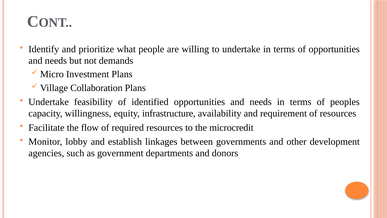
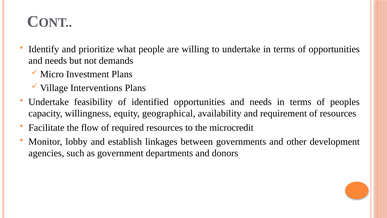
Collaboration: Collaboration -> Interventions
infrastructure: infrastructure -> geographical
